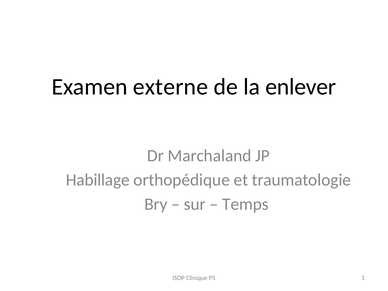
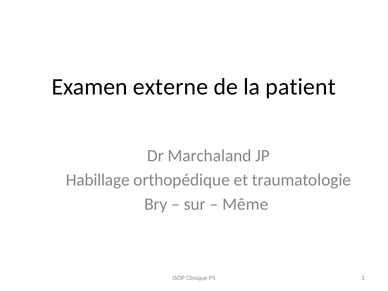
enlever: enlever -> patient
Temps: Temps -> Même
